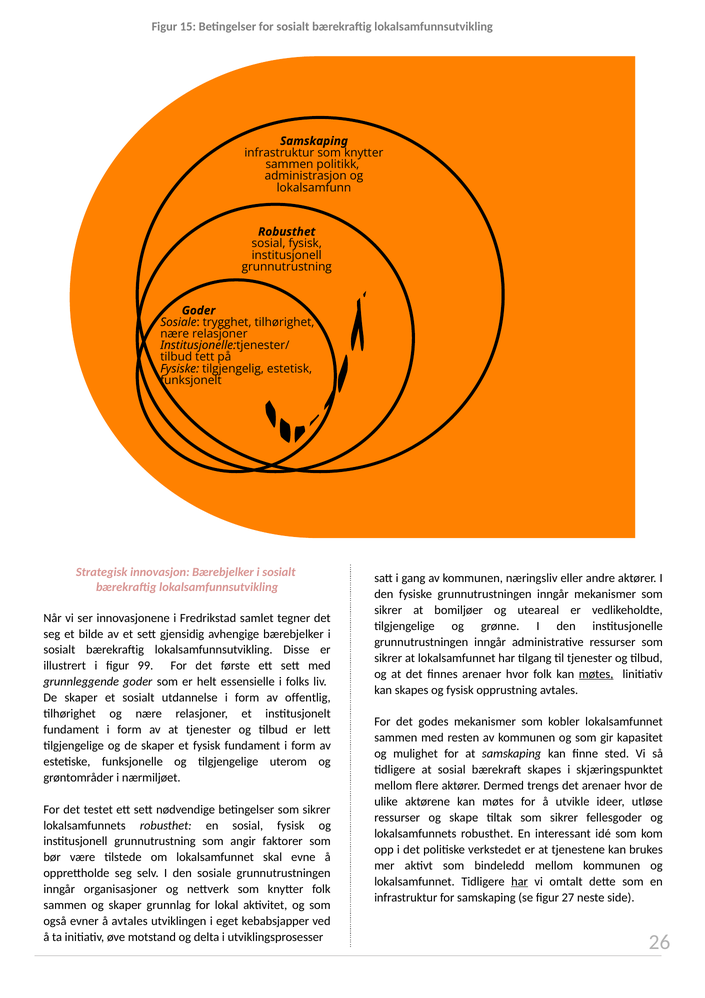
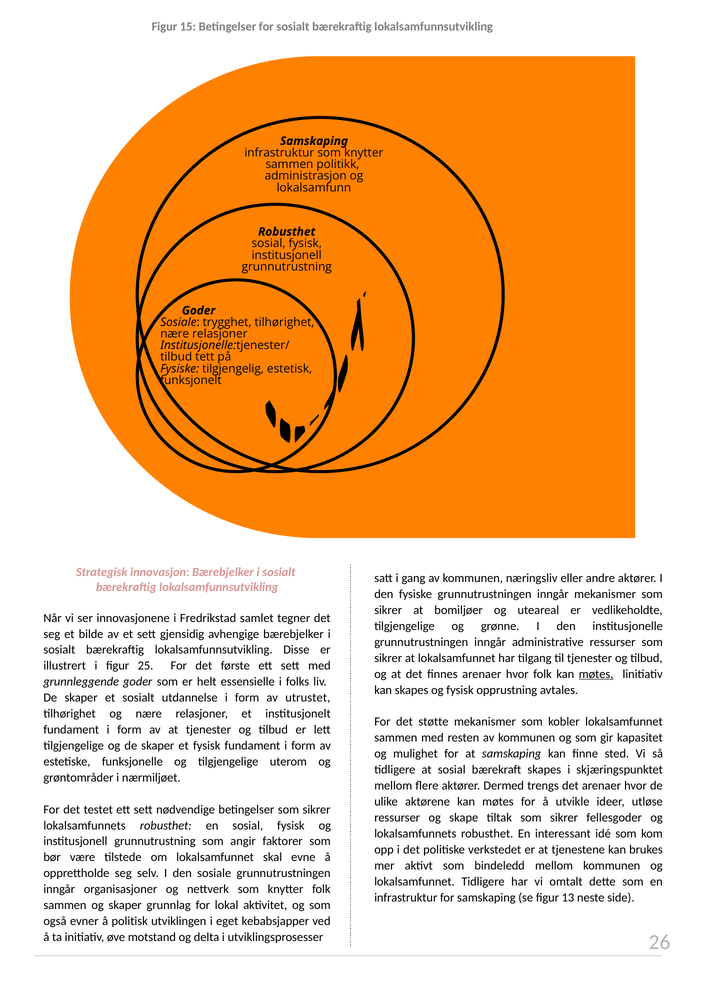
99: 99 -> 25
offentlig: offentlig -> utrustet
godes: godes -> støtte
har at (520, 881) underline: present -> none
27: 27 -> 13
å avtales: avtales -> politisk
